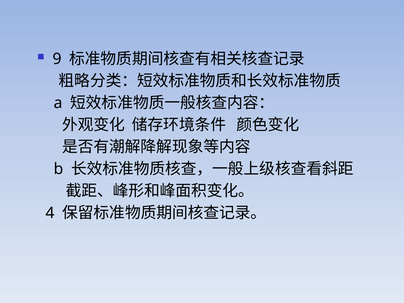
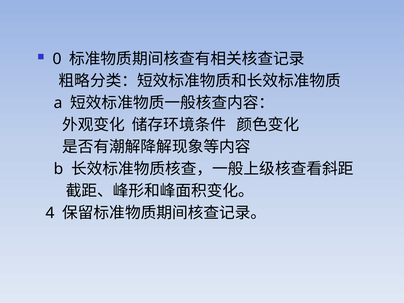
9: 9 -> 0
